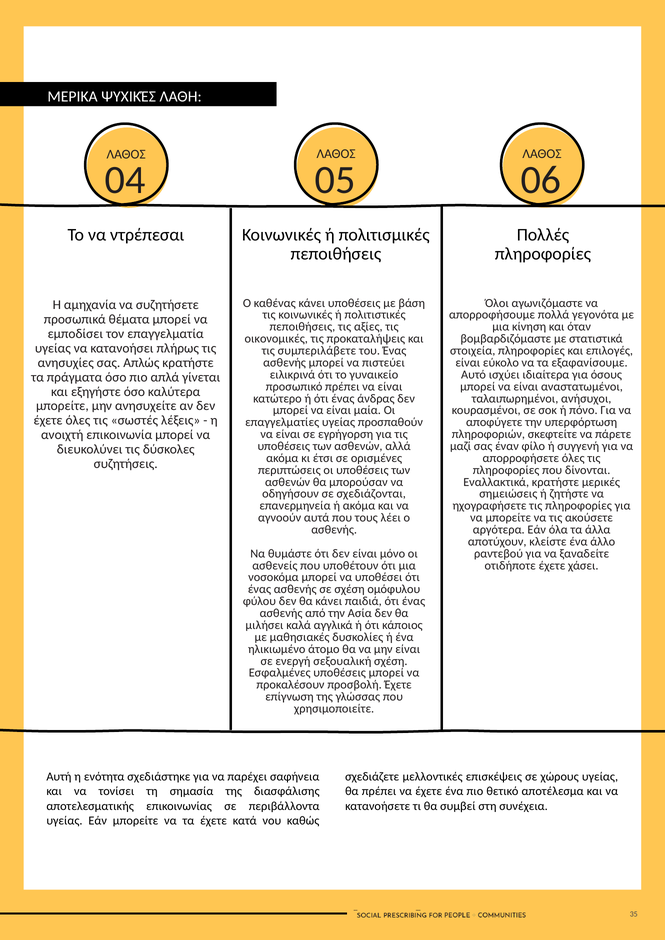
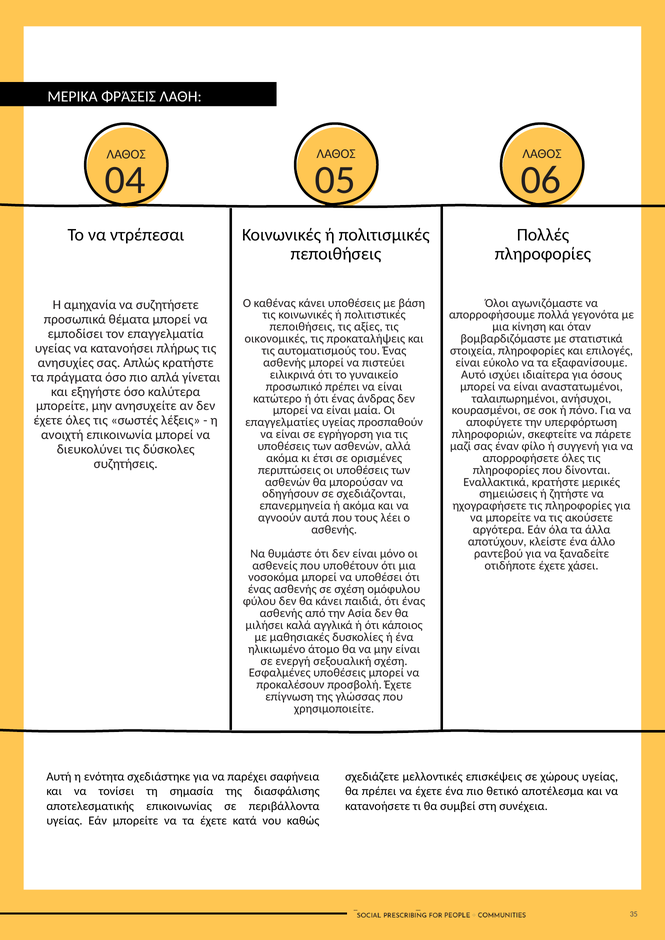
ΨΥΧΙΚΈΣ: ΨΥΧΙΚΈΣ -> ΦΡΆΣΕΙΣ
συμπεριλάβετε: συμπεριλάβετε -> αυτοματισμούς
